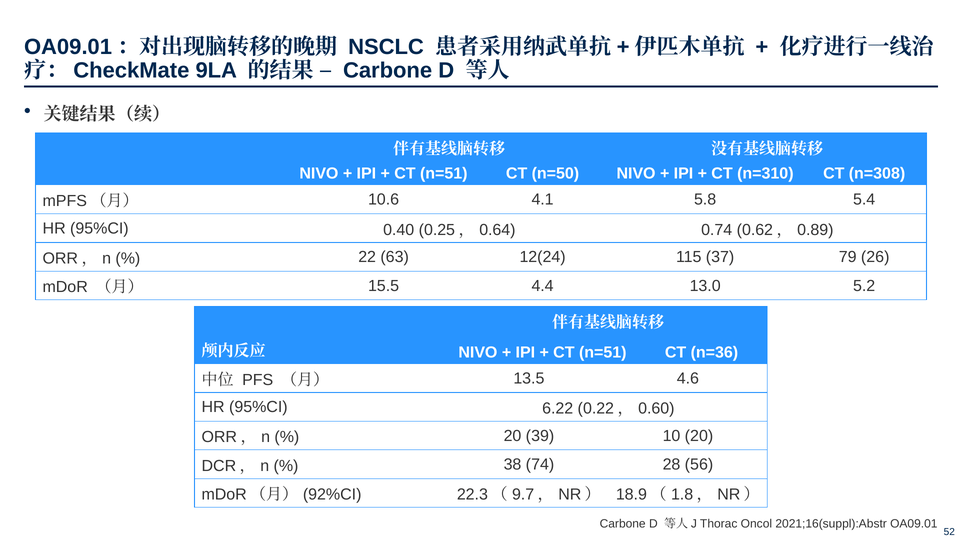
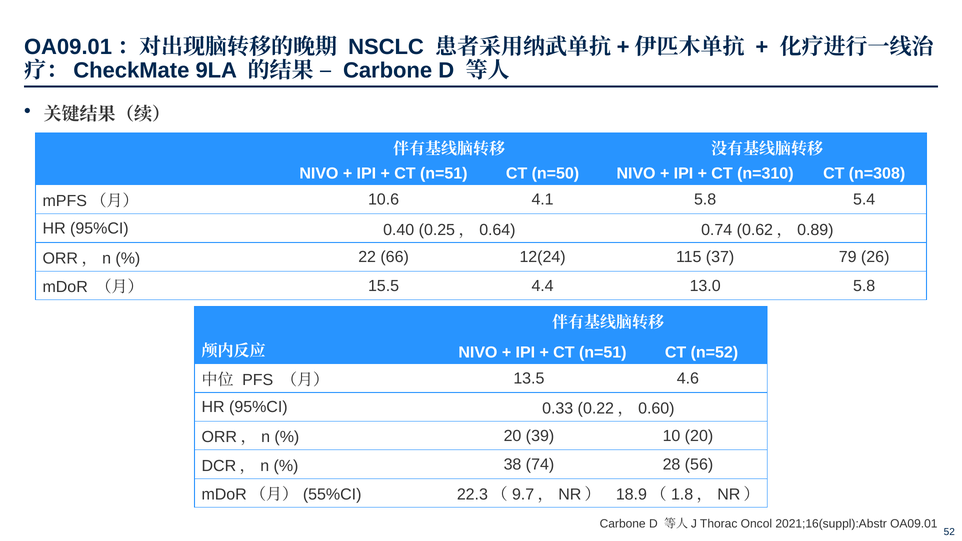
63: 63 -> 66
13.0 5.2: 5.2 -> 5.8
n=36: n=36 -> n=52
6.22: 6.22 -> 0.33
92%CI: 92%CI -> 55%CI
